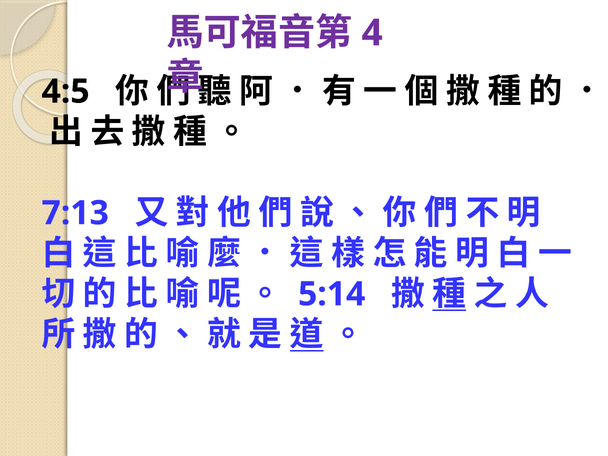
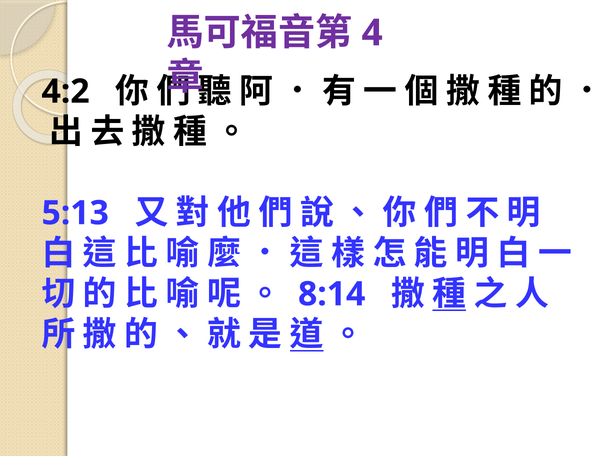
4:5: 4:5 -> 4:2
7:13: 7:13 -> 5:13
5:14: 5:14 -> 8:14
